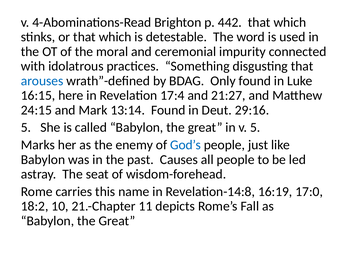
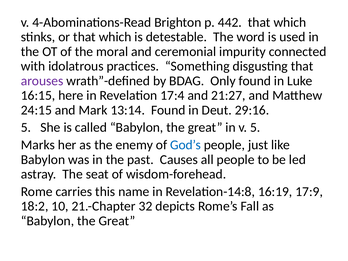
arouses colour: blue -> purple
17:0: 17:0 -> 17:9
11: 11 -> 32
